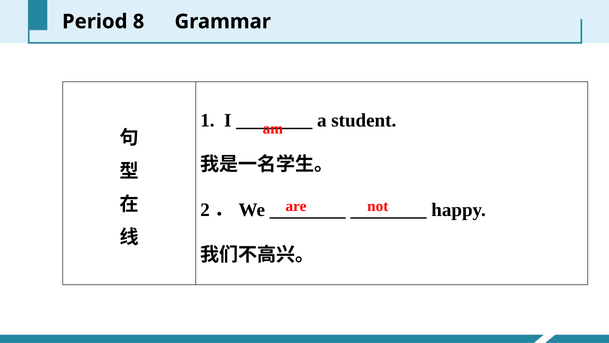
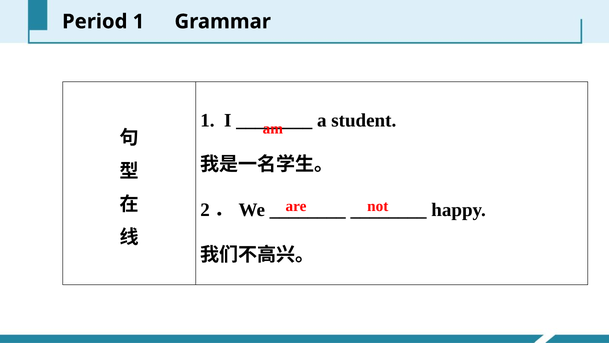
Period 8: 8 -> 1
